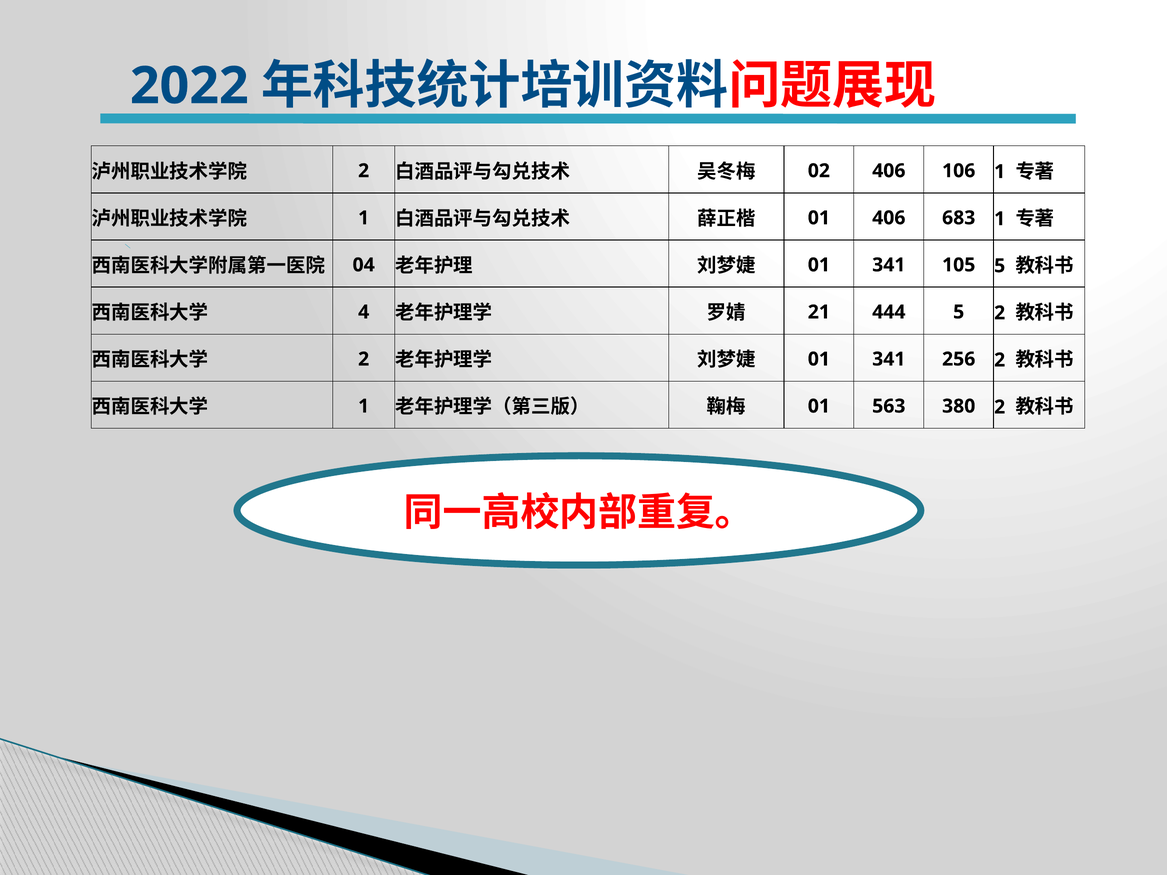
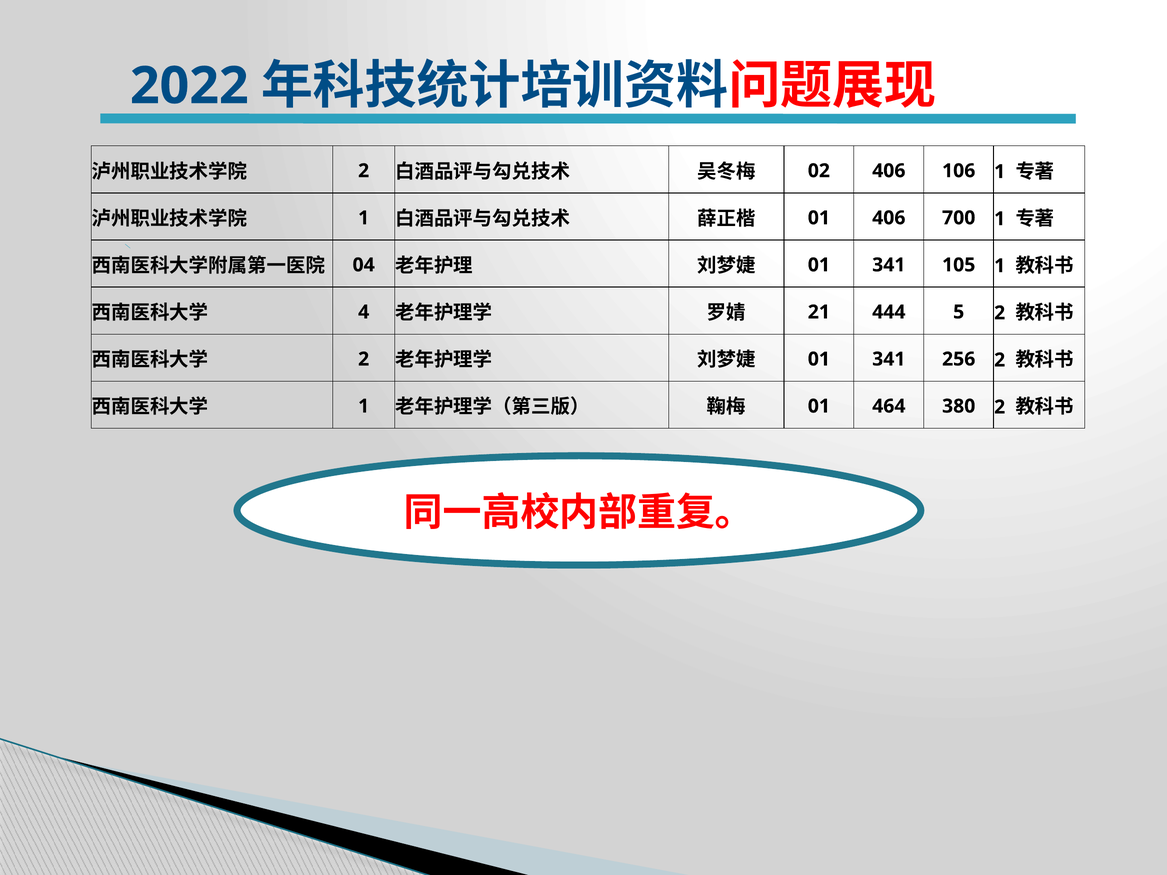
683: 683 -> 700
105 5: 5 -> 1
563: 563 -> 464
